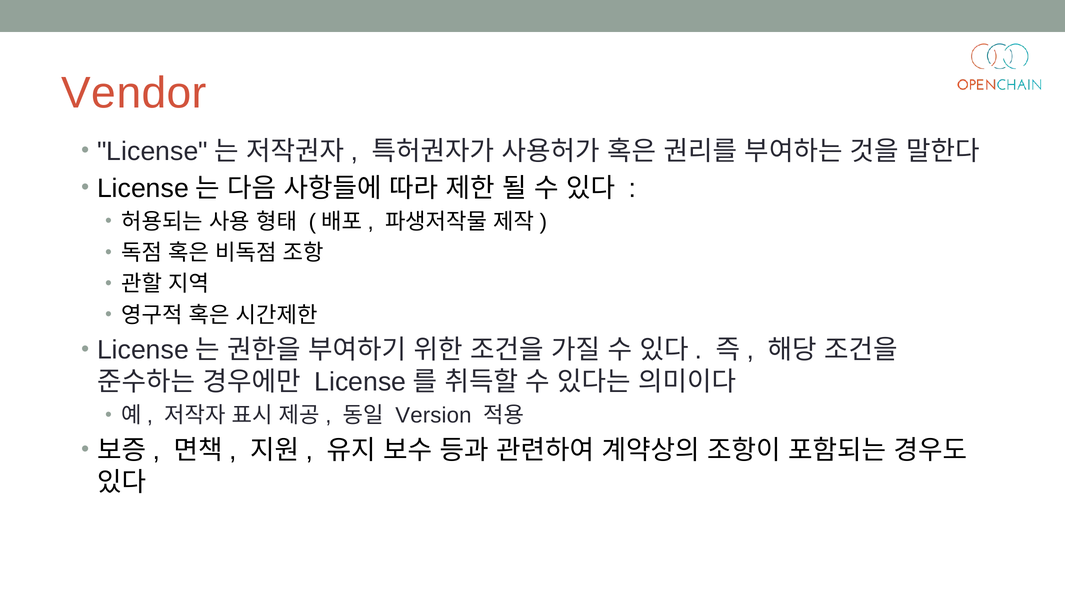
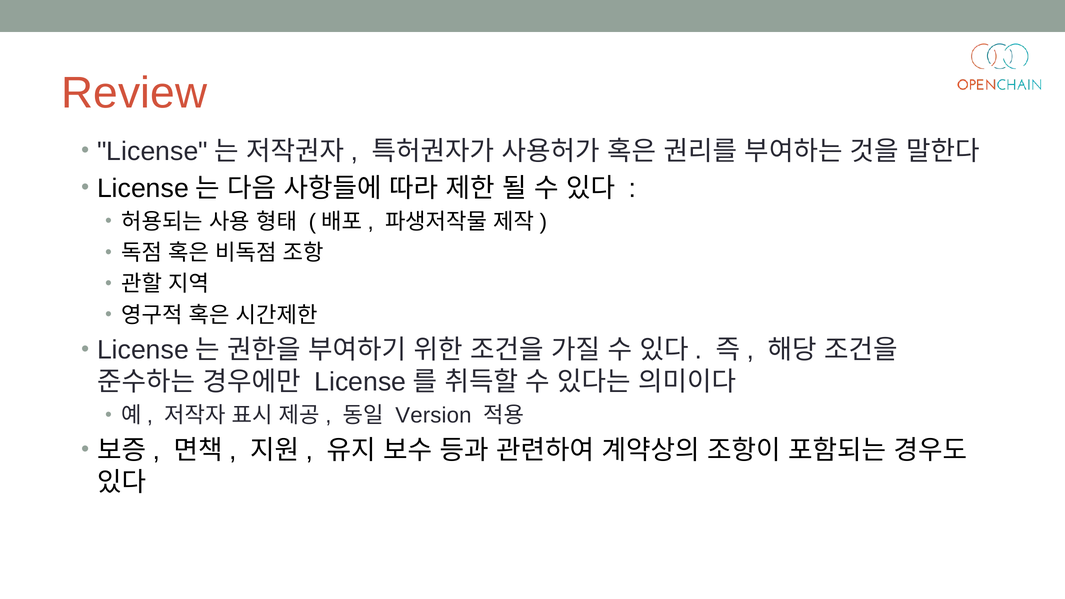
Vendor: Vendor -> Review
